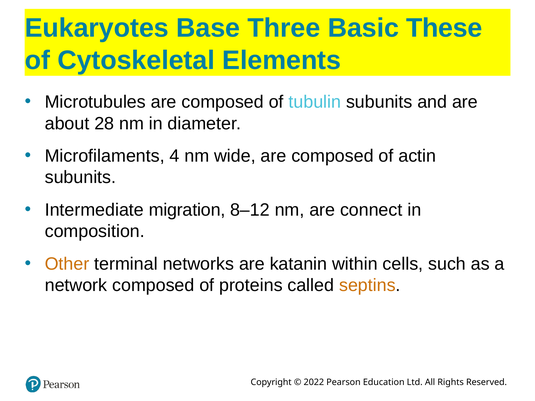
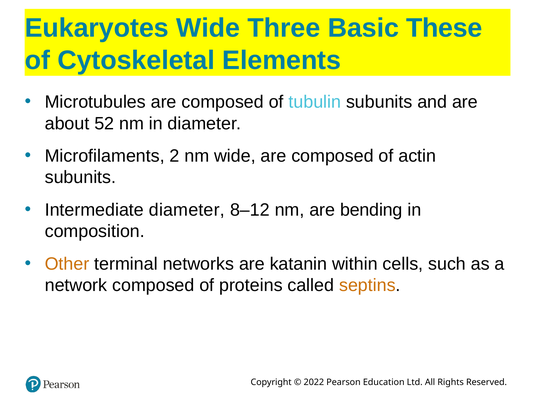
Eukaryotes Base: Base -> Wide
28: 28 -> 52
4: 4 -> 2
Intermediate migration: migration -> diameter
connect: connect -> bending
